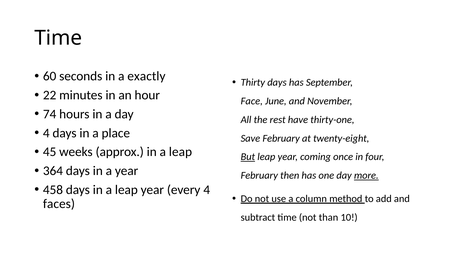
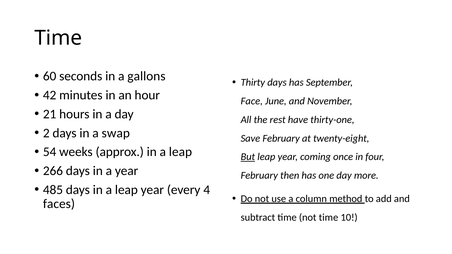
exactly: exactly -> gallons
22: 22 -> 42
74: 74 -> 21
4 at (46, 133): 4 -> 2
place: place -> swap
45: 45 -> 54
364: 364 -> 266
more underline: present -> none
458: 458 -> 485
not than: than -> time
